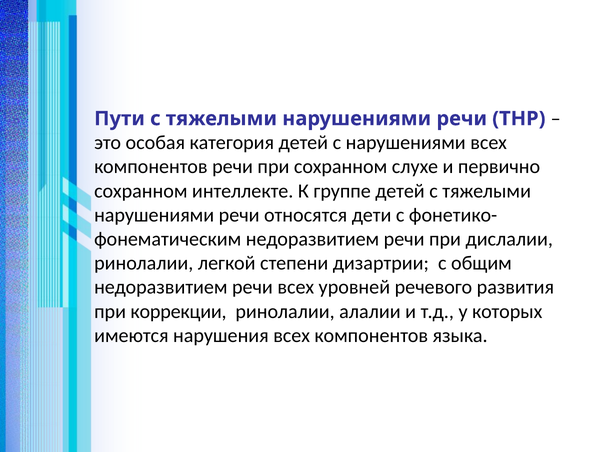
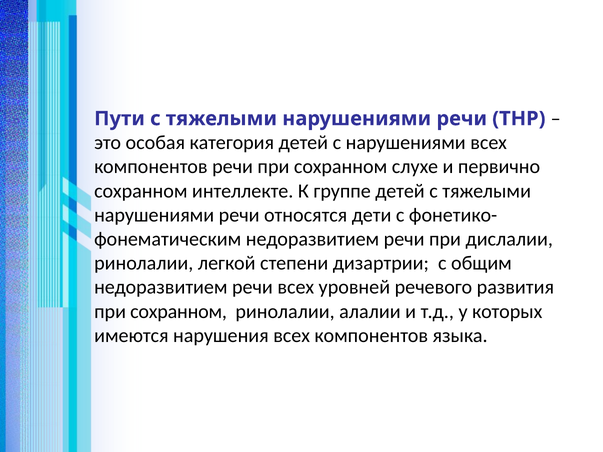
коррекции at (179, 312): коррекции -> сохранном
